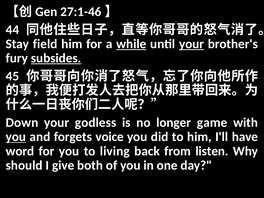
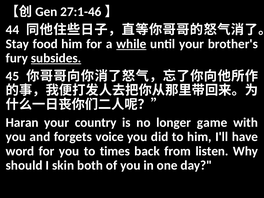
field: field -> food
your at (192, 44) underline: present -> none
Down: Down -> Haran
godless: godless -> country
you at (16, 137) underline: present -> none
living: living -> times
give: give -> skin
